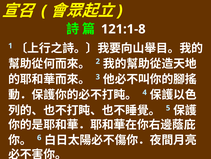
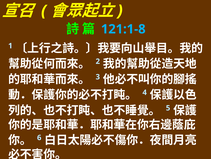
121:1-8 colour: white -> light blue
